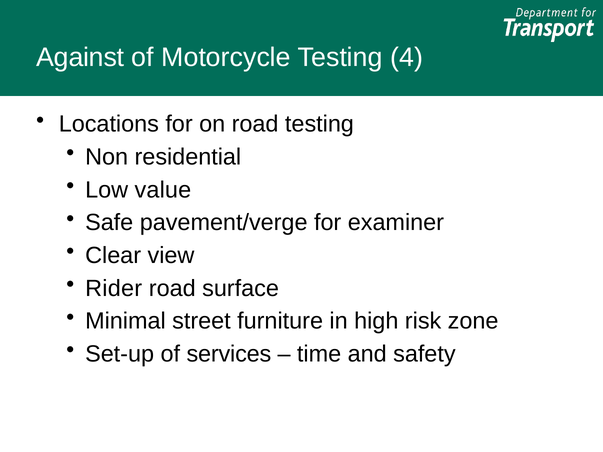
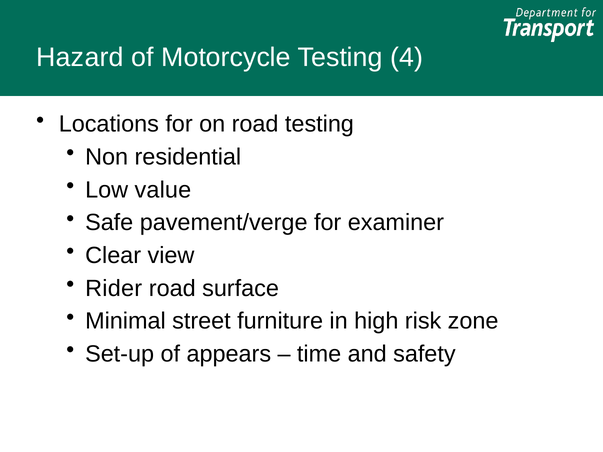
Against: Against -> Hazard
services: services -> appears
